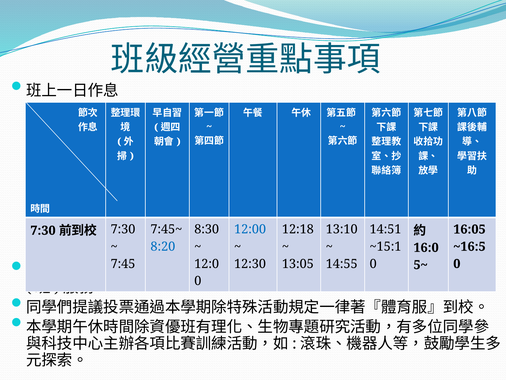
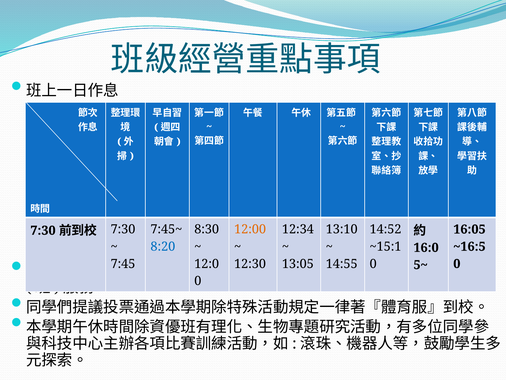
12:00 colour: blue -> orange
12:18: 12:18 -> 12:34
14:51: 14:51 -> 14:52
